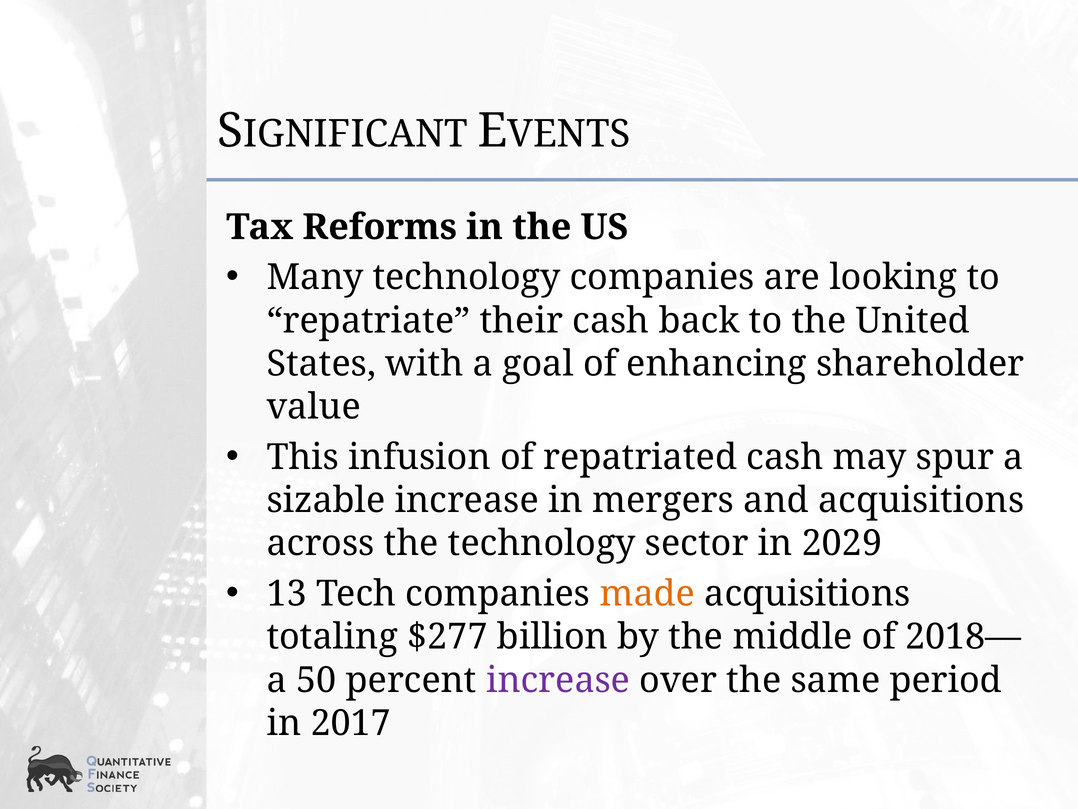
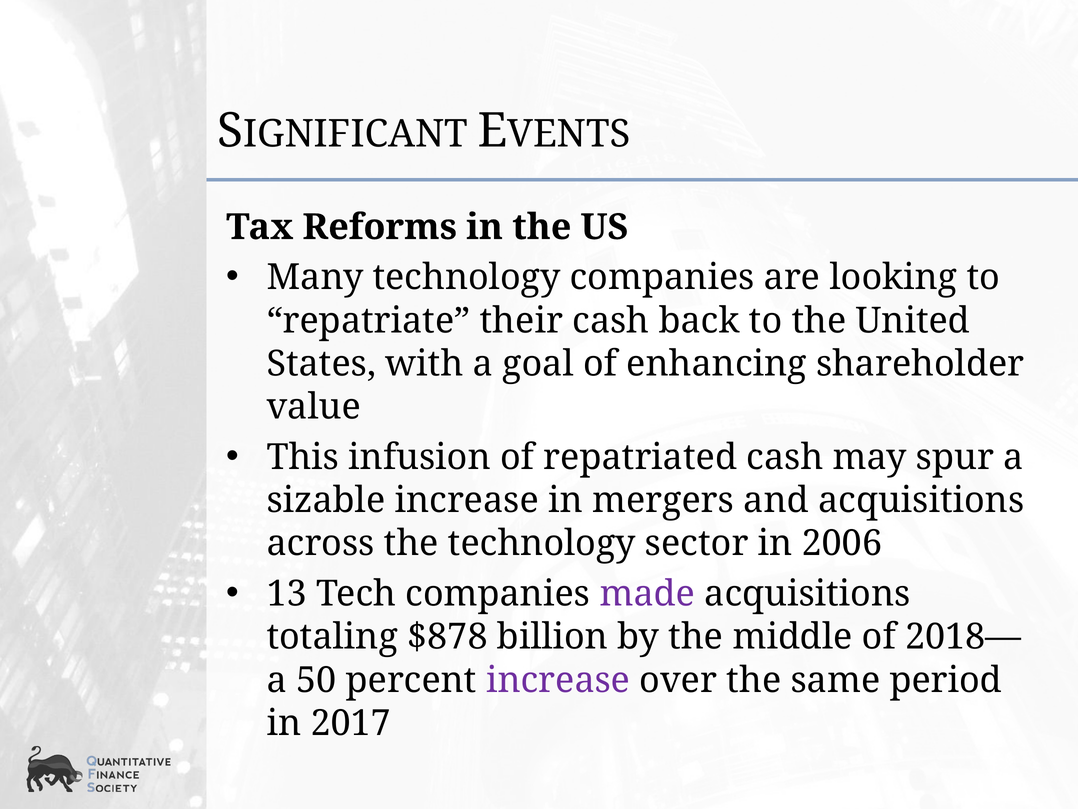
2029: 2029 -> 2006
made colour: orange -> purple
$277: $277 -> $878
